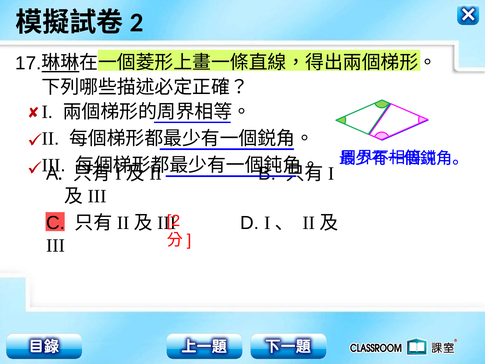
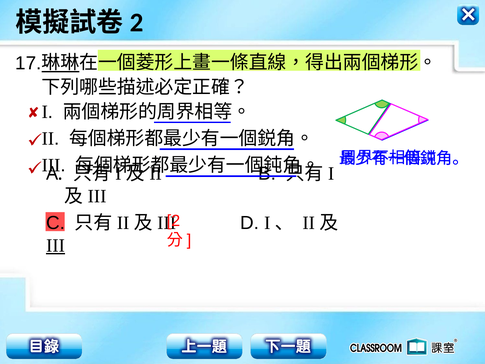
III at (56, 245) underline: none -> present
